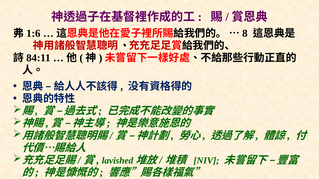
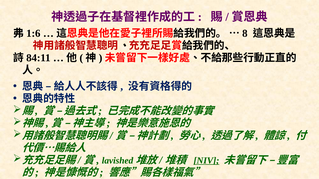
NIV underline: none -> present
